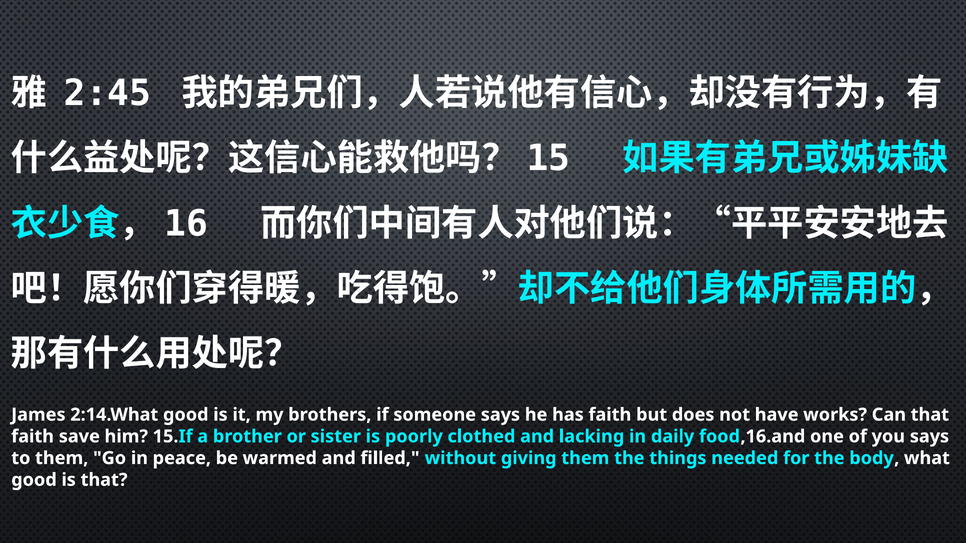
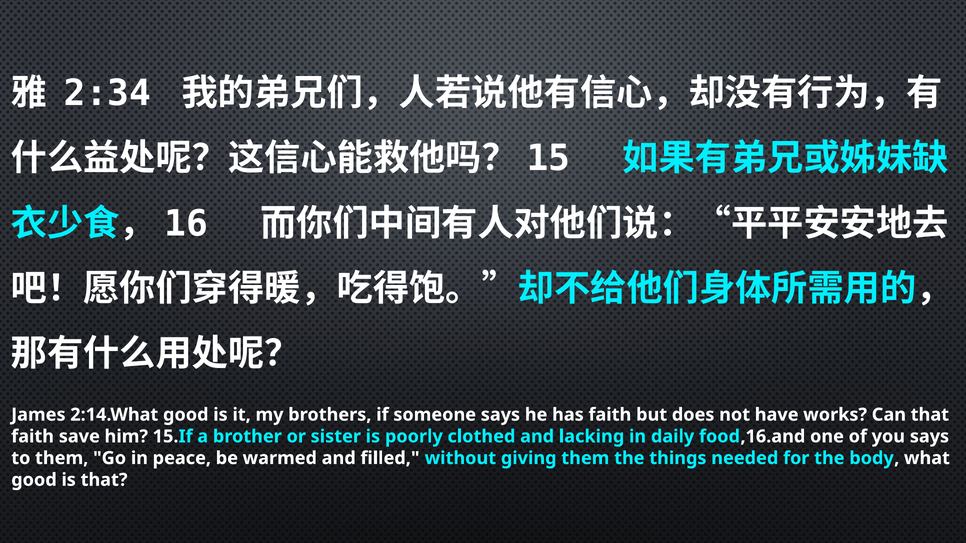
2:45: 2:45 -> 2:34
